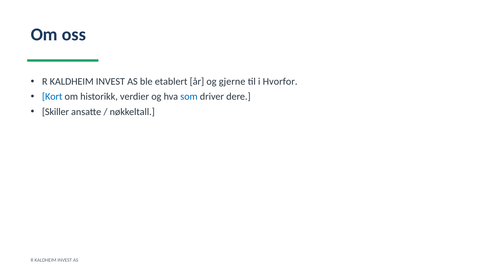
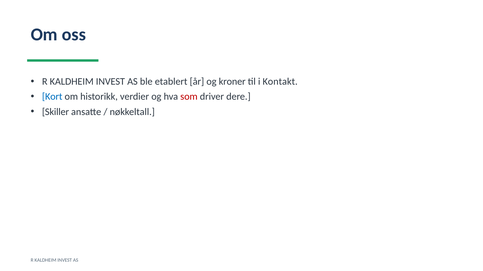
gjerne: gjerne -> kroner
Hvorfor: Hvorfor -> Kontakt
som colour: blue -> red
